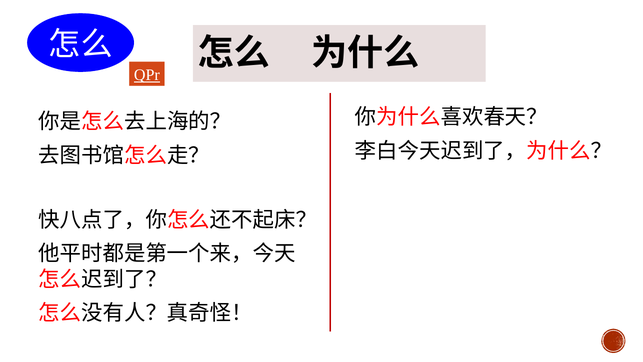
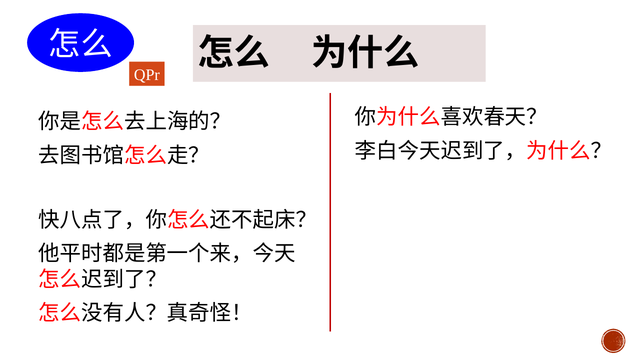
QPr underline: present -> none
